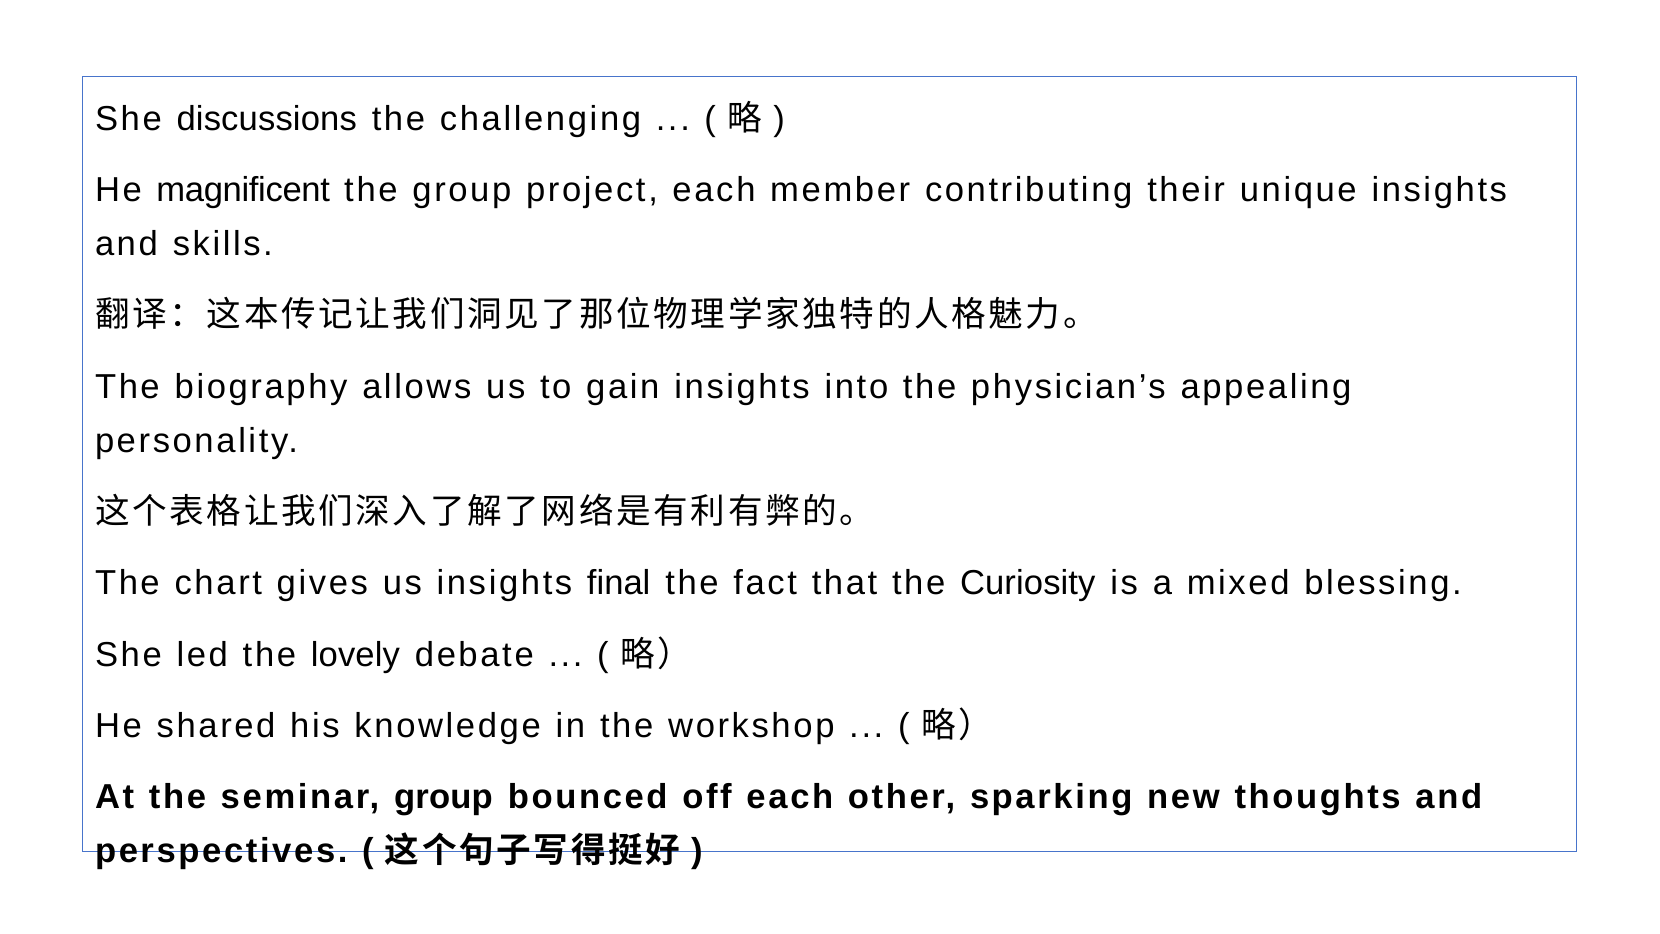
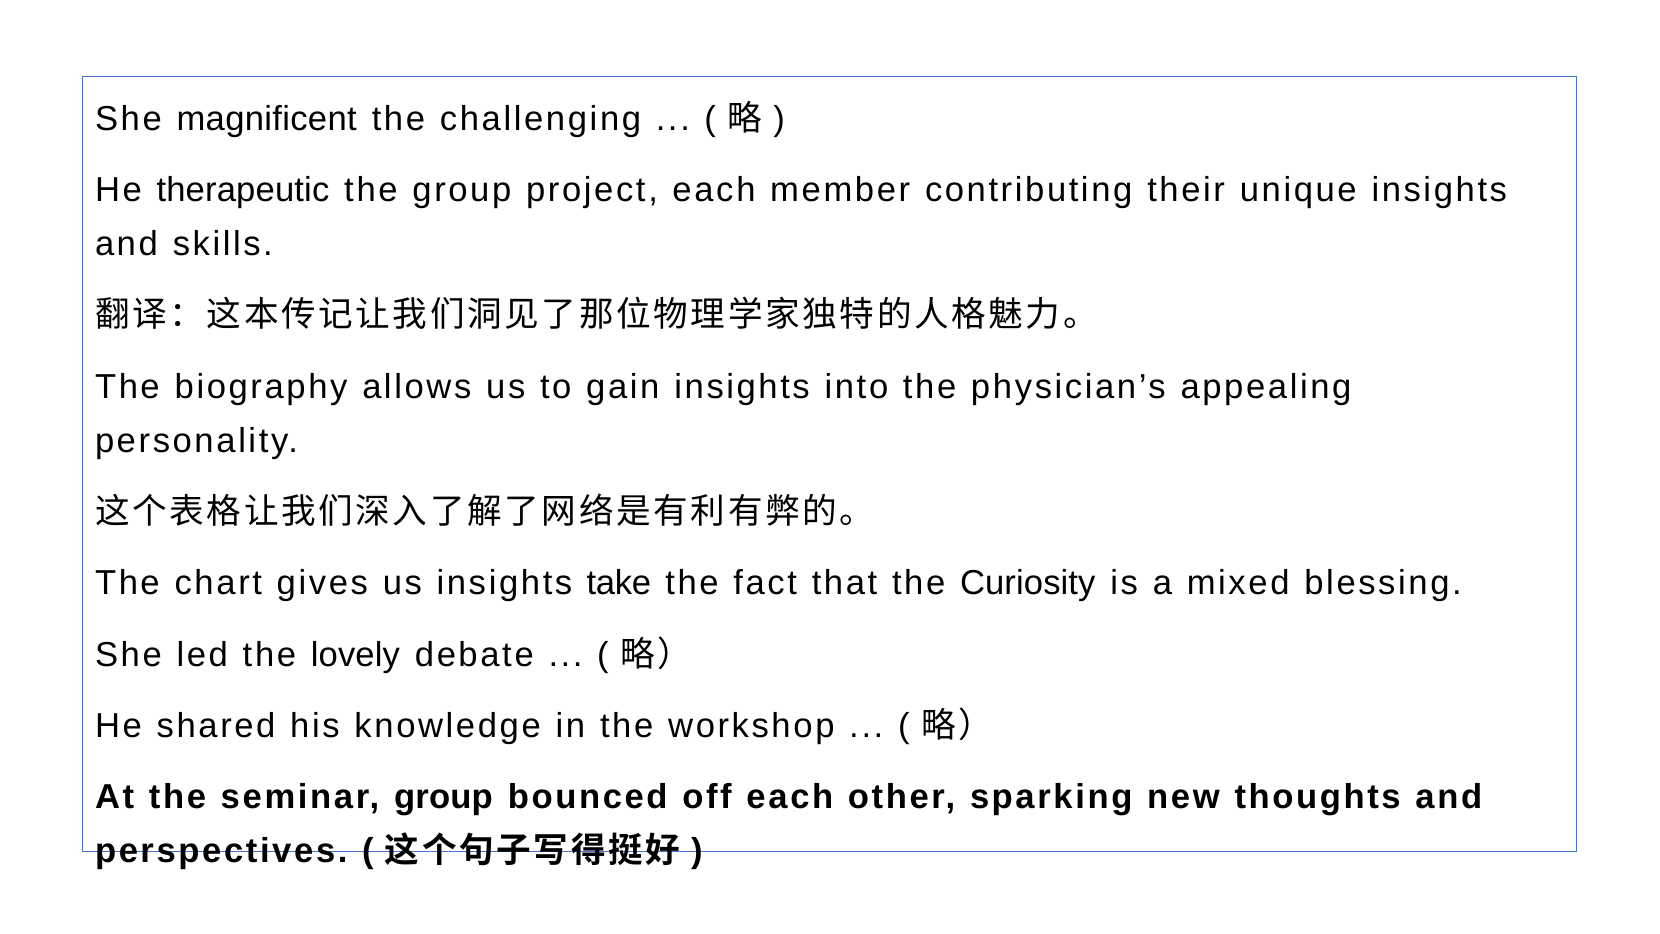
discussions: discussions -> magnificent
magnificent: magnificent -> therapeutic
final: final -> take
